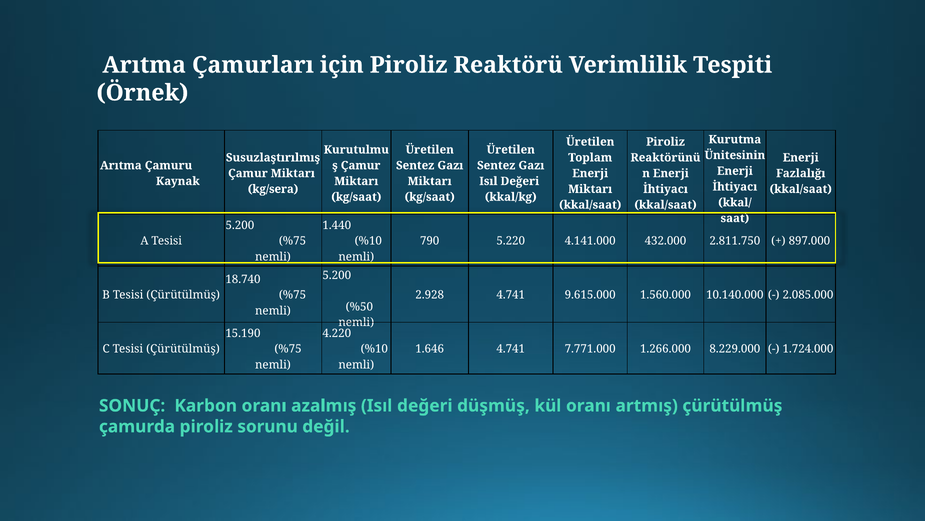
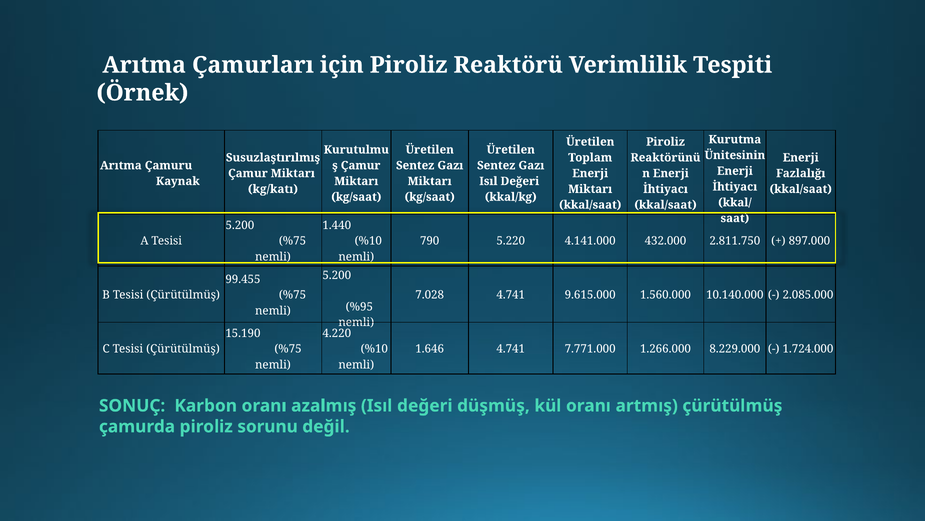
kg/sera: kg/sera -> kg/katı
18.740: 18.740 -> 99.455
2.928: 2.928 -> 7.028
%50: %50 -> %95
